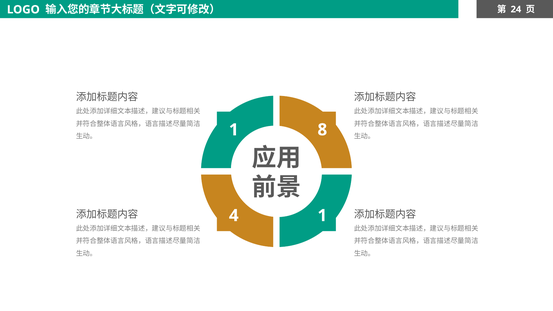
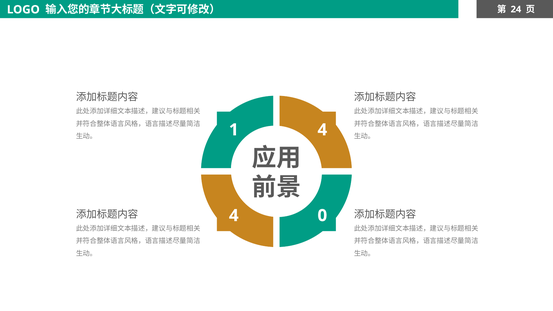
1 8: 8 -> 4
4 1: 1 -> 0
